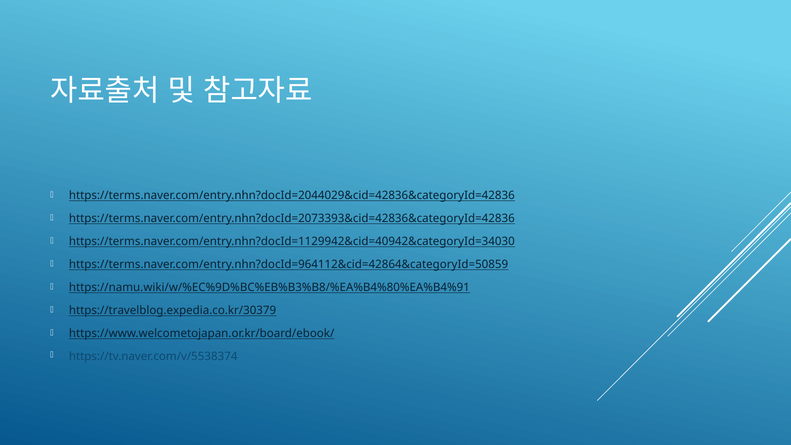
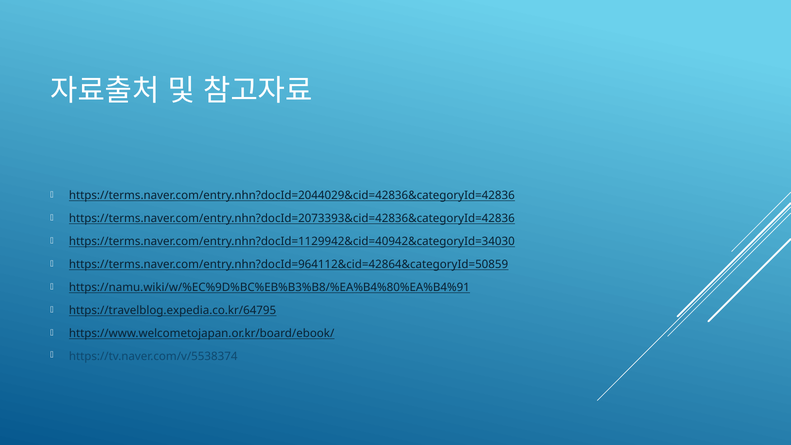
https://travelblog.expedia.co.kr/30379: https://travelblog.expedia.co.kr/30379 -> https://travelblog.expedia.co.kr/64795
